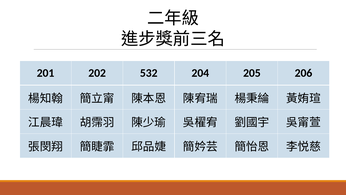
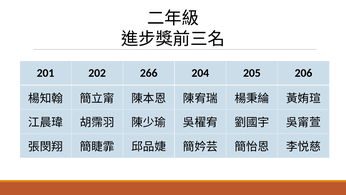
532: 532 -> 266
